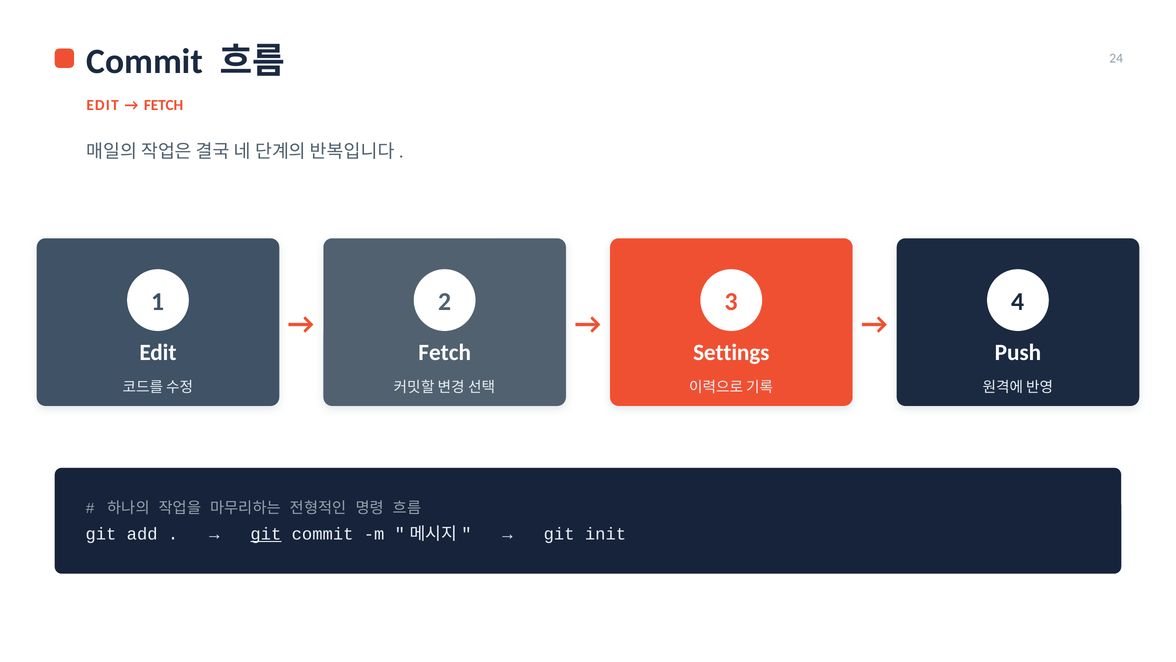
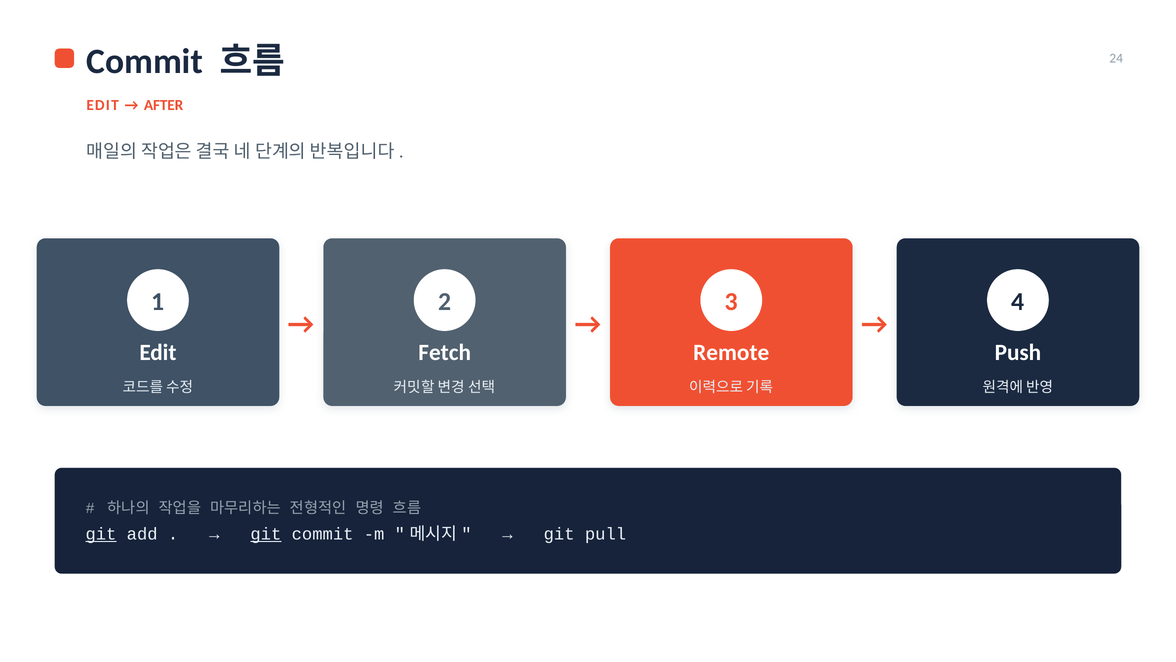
FETCH at (164, 105): FETCH -> AFTER
Settings: Settings -> Remote
git at (101, 534) underline: none -> present
init: init -> pull
